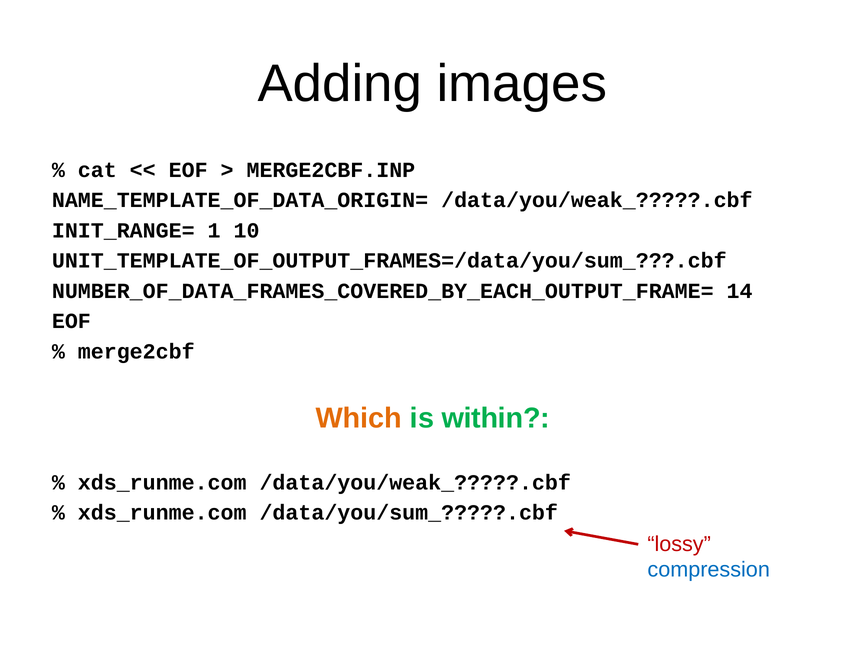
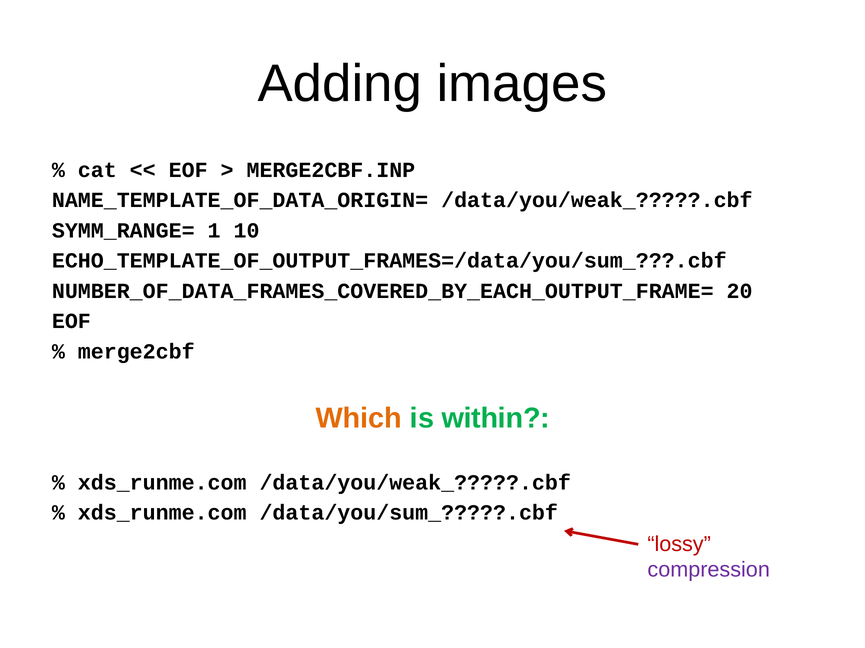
INIT_RANGE=: INIT_RANGE= -> SYMM_RANGE=
UNIT_TEMPLATE_OF_OUTPUT_FRAMES=/data/you/sum_???.cbf: UNIT_TEMPLATE_OF_OUTPUT_FRAMES=/data/you/sum_???.cbf -> ECHO_TEMPLATE_OF_OUTPUT_FRAMES=/data/you/sum_???.cbf
14: 14 -> 20
compression colour: blue -> purple
